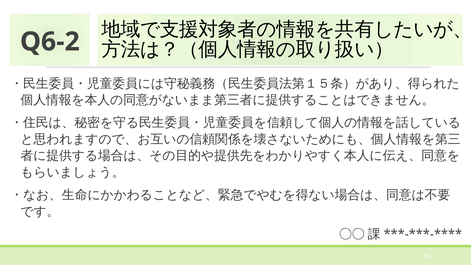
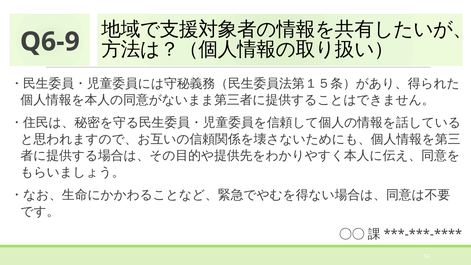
Q6-2: Q6-2 -> Q6-9
